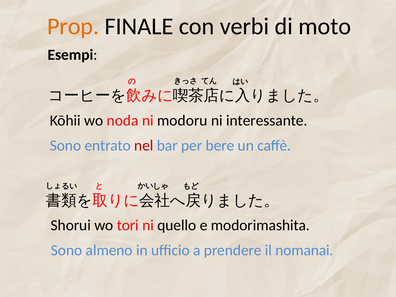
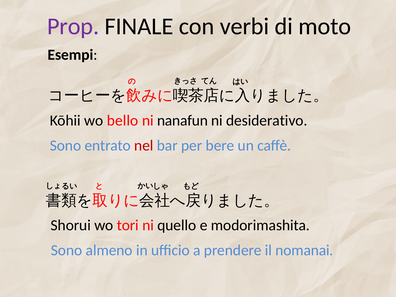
Prop colour: orange -> purple
noda: noda -> bello
modoru: modoru -> nanafun
interessante: interessante -> desiderativo
